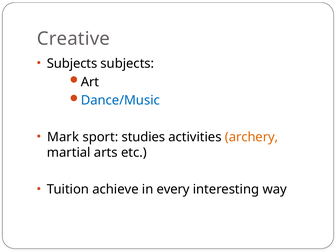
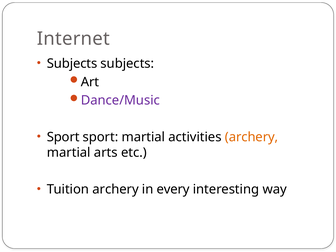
Creative: Creative -> Internet
Dance/Music colour: blue -> purple
Mark at (63, 137): Mark -> Sport
sport studies: studies -> martial
Tuition achieve: achieve -> archery
